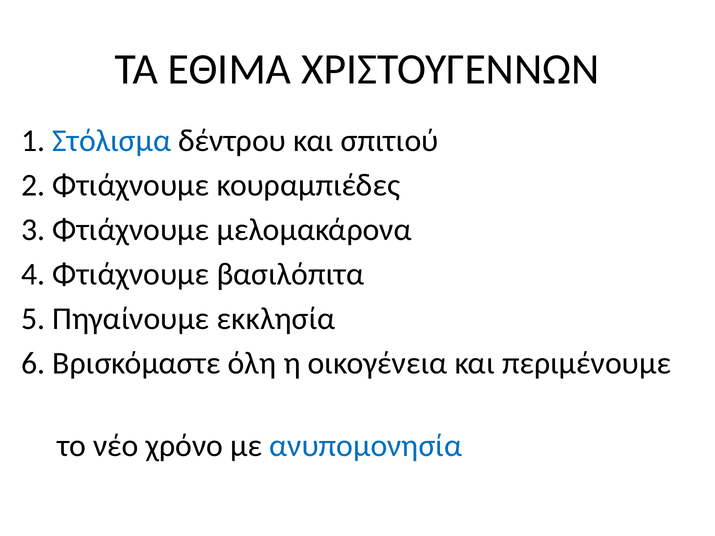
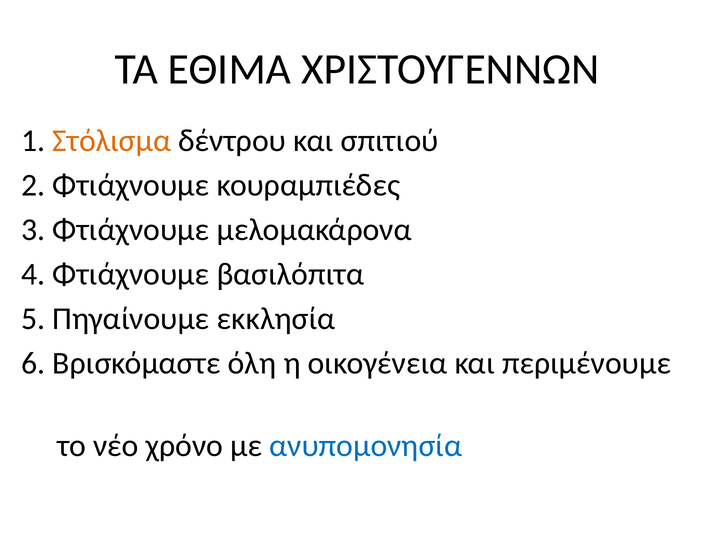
Στόλισμα colour: blue -> orange
